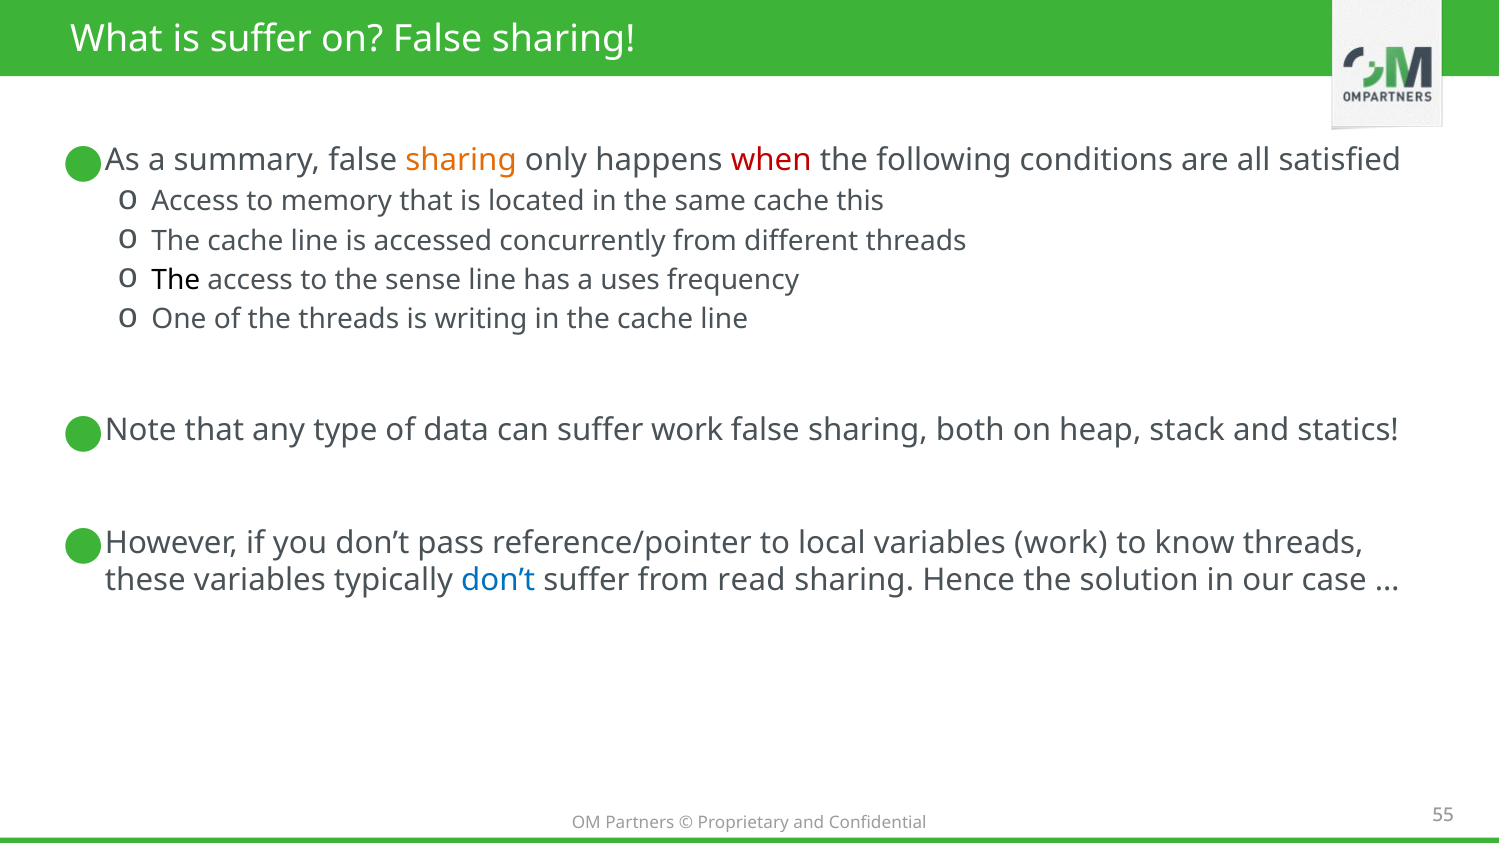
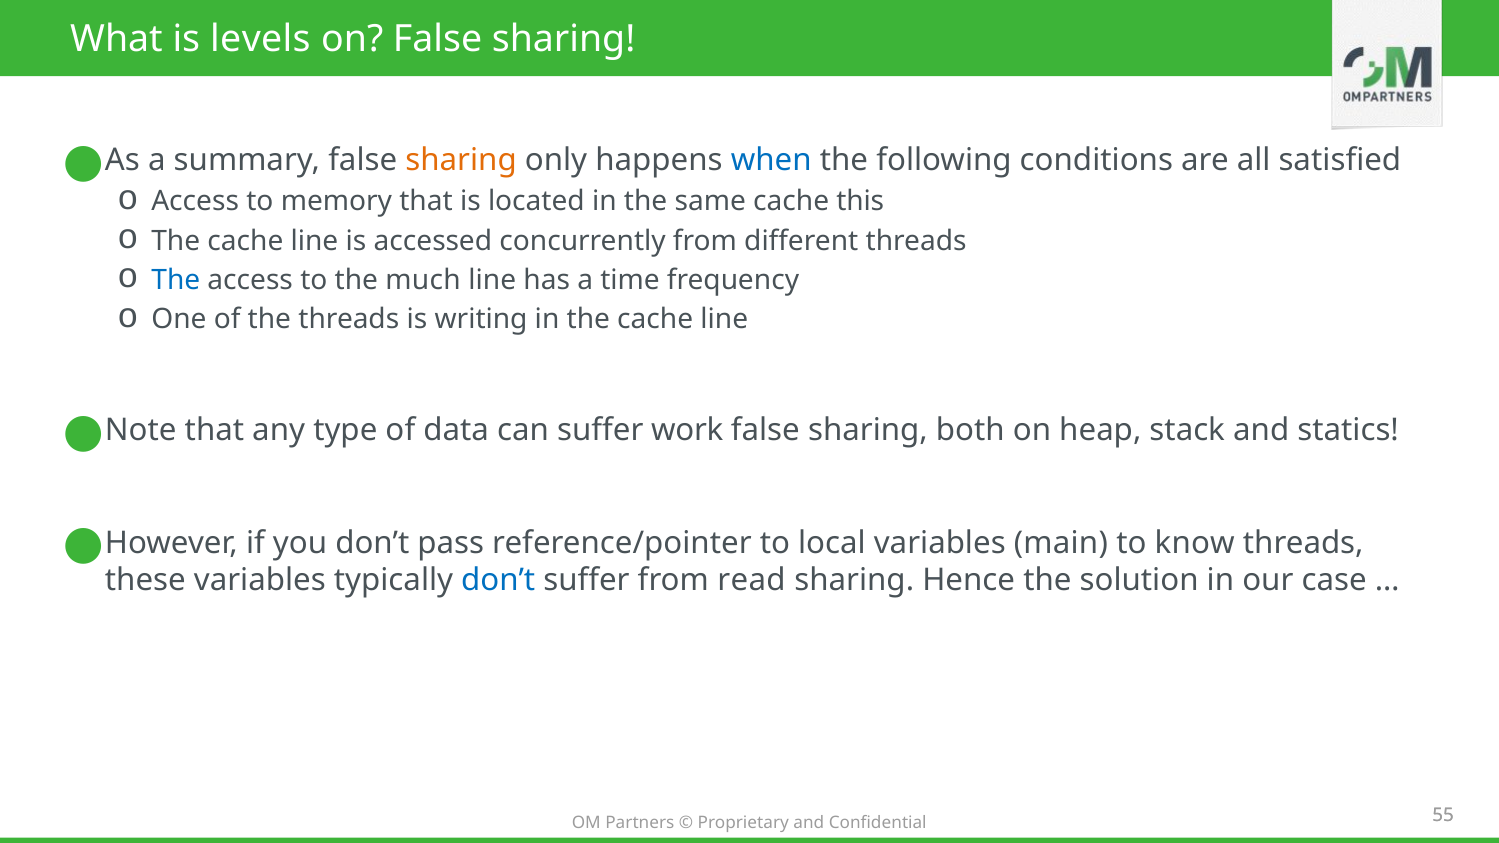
is suffer: suffer -> levels
when colour: red -> blue
The at (176, 280) colour: black -> blue
sense: sense -> much
uses: uses -> time
variables work: work -> main
